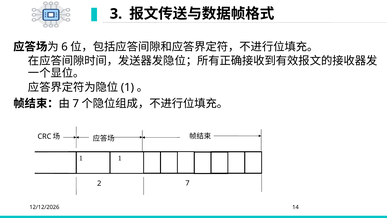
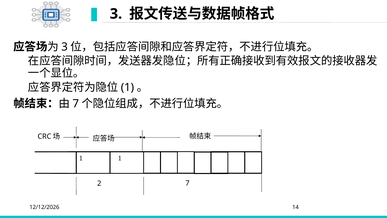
6 at (64, 47): 6 -> 3
